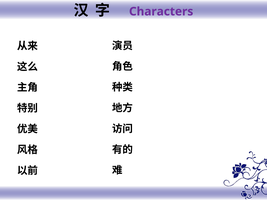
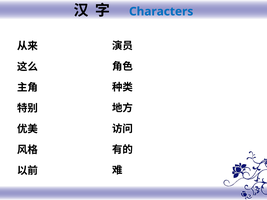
Characters colour: purple -> blue
